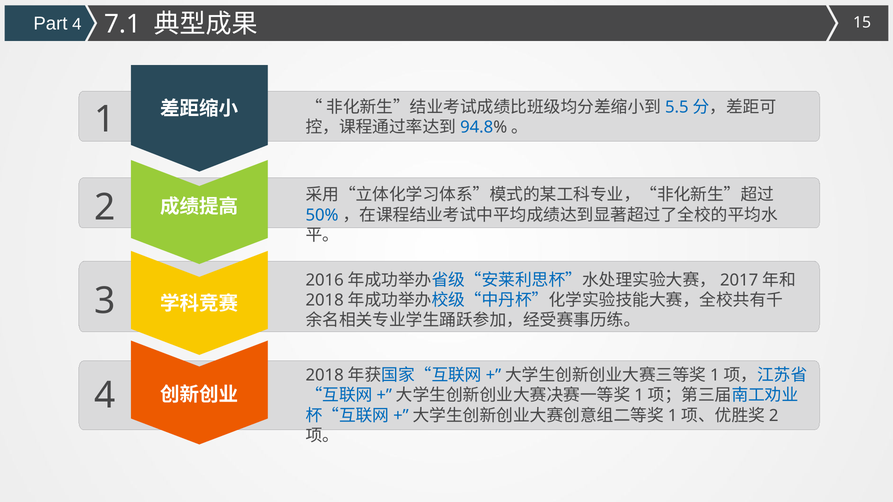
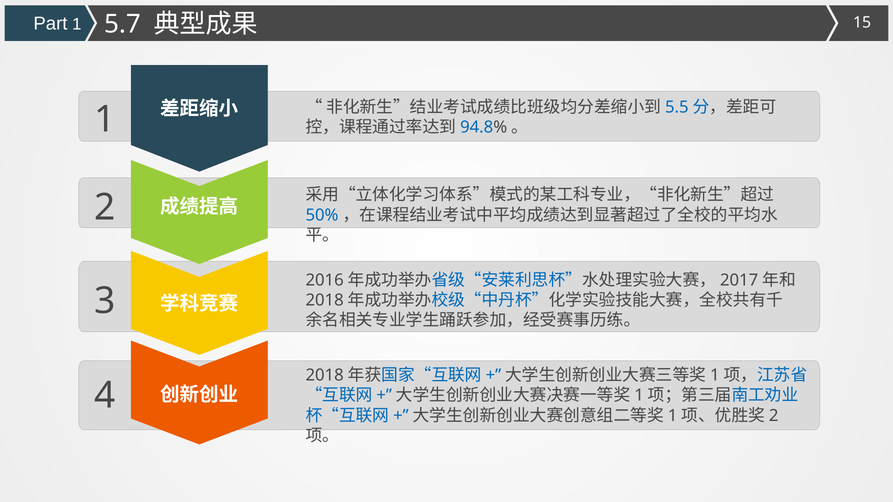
Part 4: 4 -> 1
7.1: 7.1 -> 5.7
